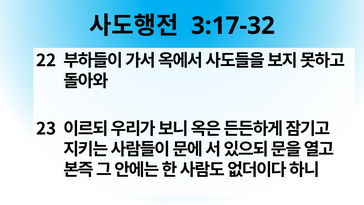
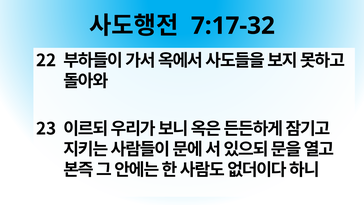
3:17-32: 3:17-32 -> 7:17-32
